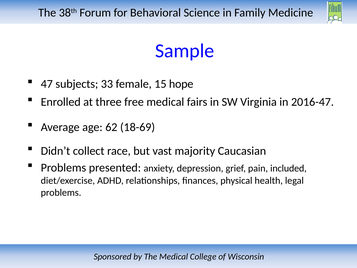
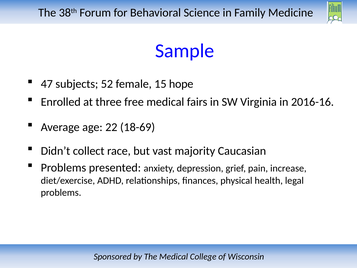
33: 33 -> 52
2016-47: 2016-47 -> 2016-16
62: 62 -> 22
included: included -> increase
